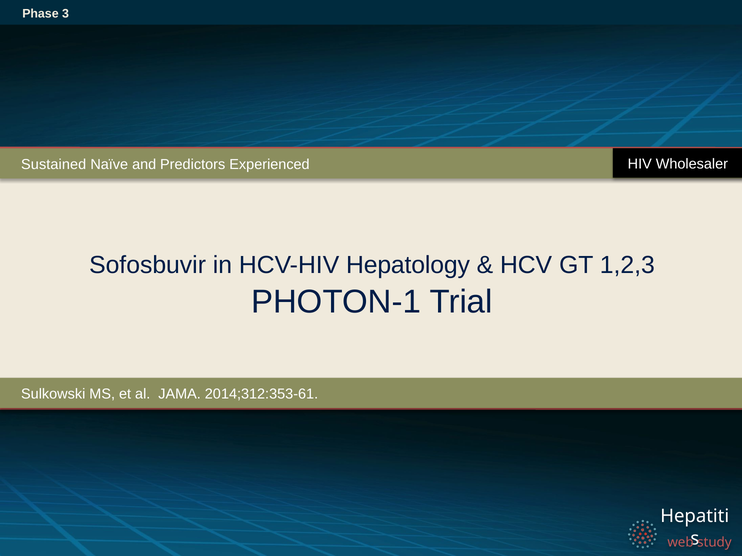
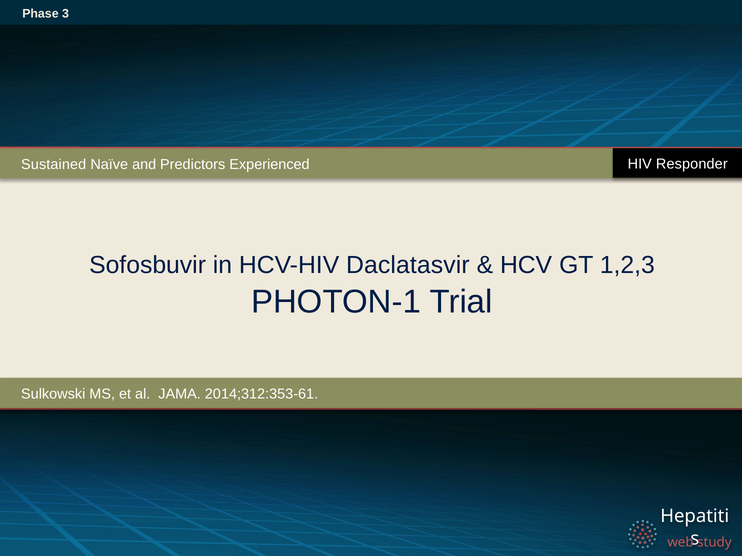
Wholesaler: Wholesaler -> Responder
Hepatology: Hepatology -> Daclatasvir
